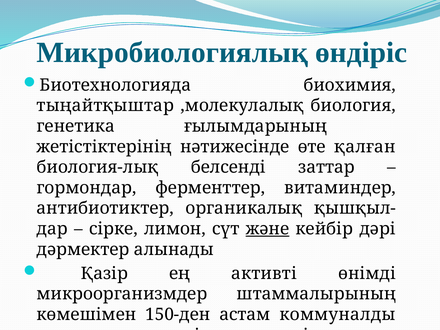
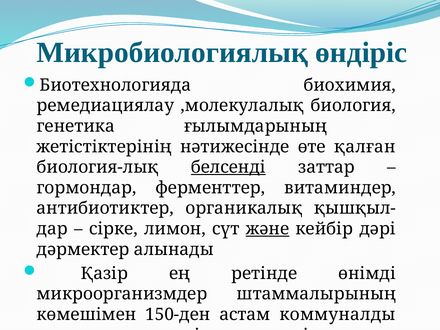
тыңайтқыштар: тыңайтқыштар -> ремедиациялау
белсенді underline: none -> present
активті: активті -> ретінде
